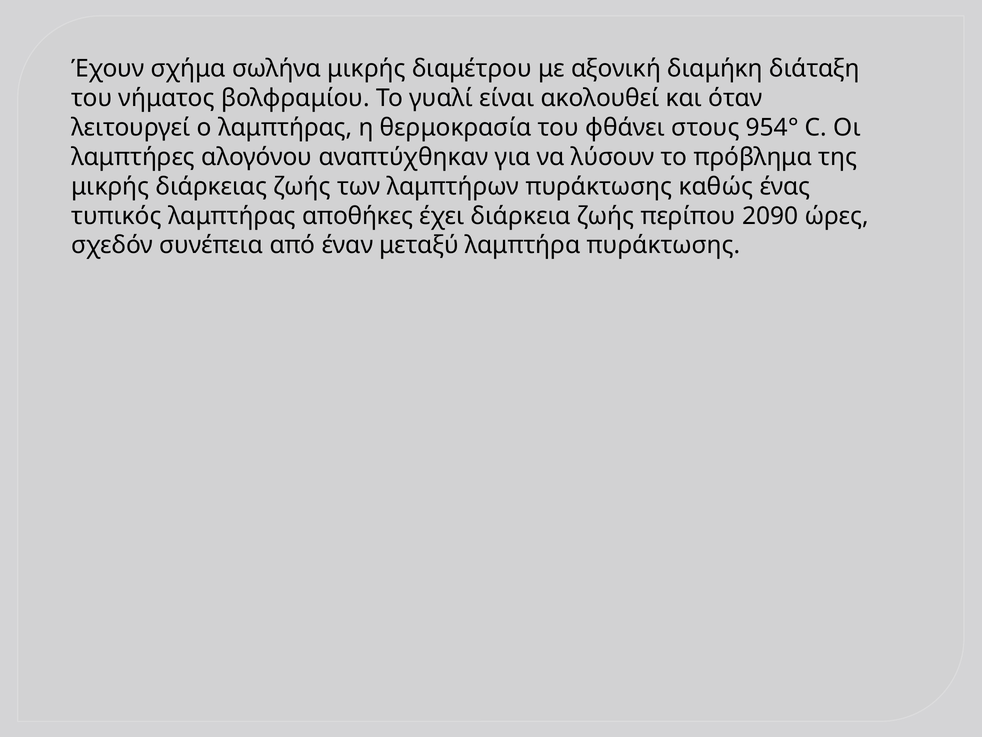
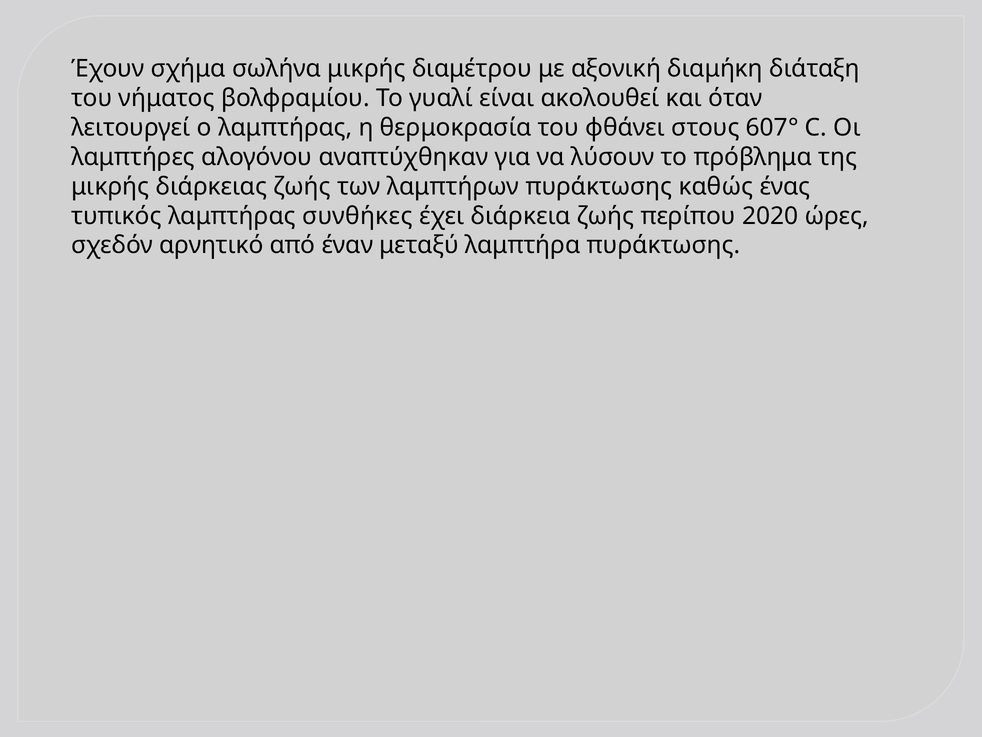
954°: 954° -> 607°
αποθήκες: αποθήκες -> συνθήκες
2090: 2090 -> 2020
συνέπεια: συνέπεια -> αρνητικό
